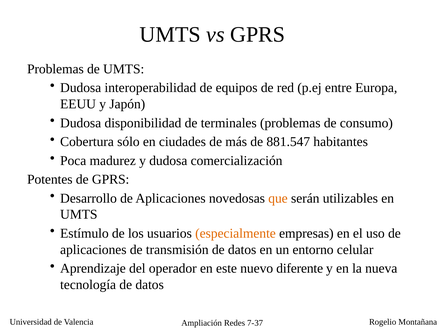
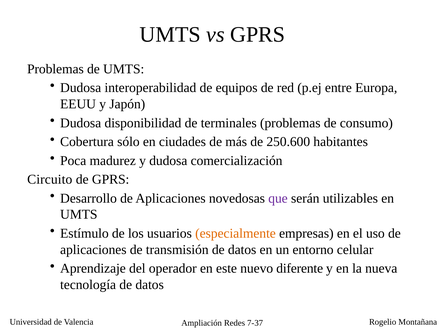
881.547: 881.547 -> 250.600
Potentes: Potentes -> Circuito
que colour: orange -> purple
